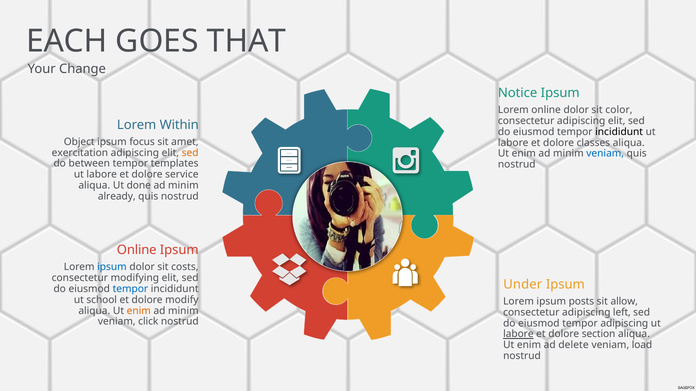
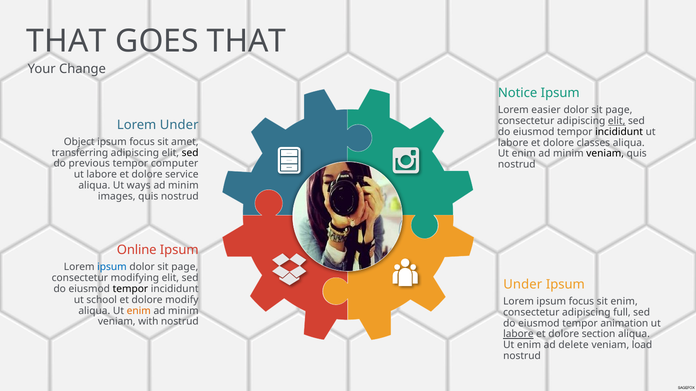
EACH at (67, 41): EACH -> THAT
Lorem online: online -> easier
color at (619, 110): color -> page
elit at (617, 121) underline: none -> present
Lorem Within: Within -> Under
exercitation: exercitation -> transferring
sed at (190, 153) colour: orange -> black
veniam at (605, 154) colour: blue -> black
between: between -> previous
templates: templates -> computer
done: done -> ways
already: already -> images
costs at (185, 267): costs -> page
tempor at (130, 289) colour: blue -> black
Lorem ipsum posts: posts -> focus
sit allow: allow -> enim
left: left -> full
click: click -> with
tempor adipiscing: adipiscing -> animation
